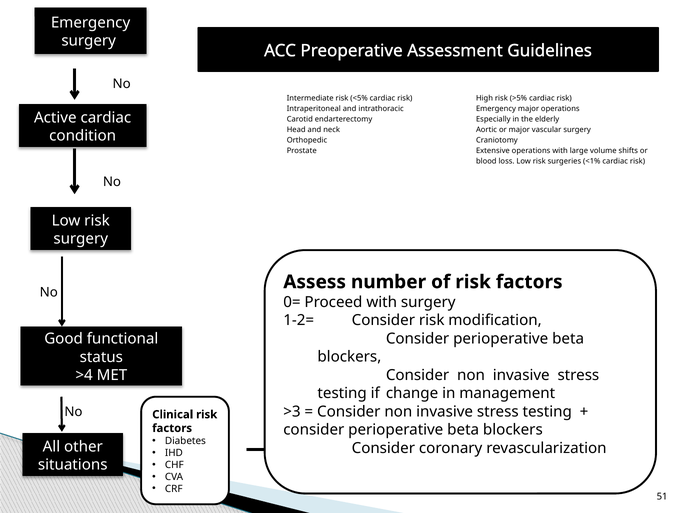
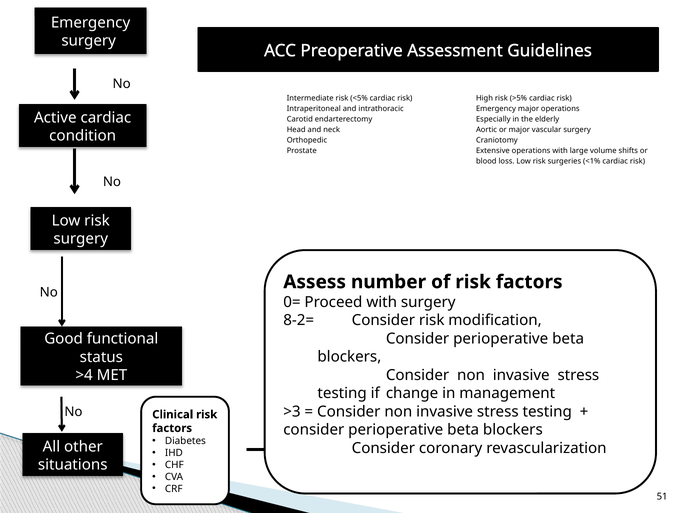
1-2=: 1-2= -> 8-2=
